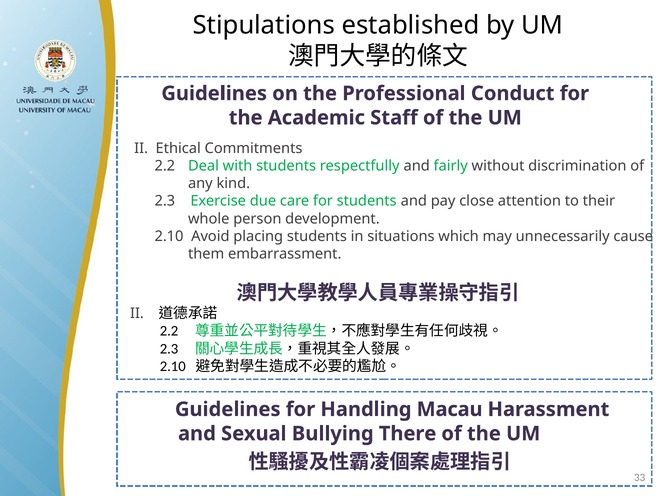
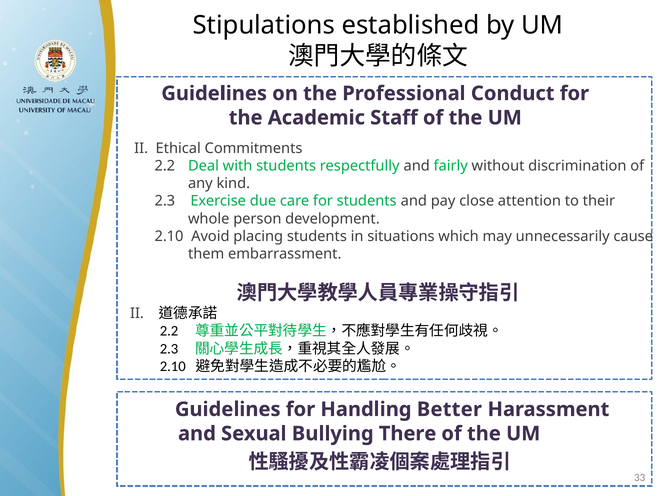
Macau: Macau -> Better
